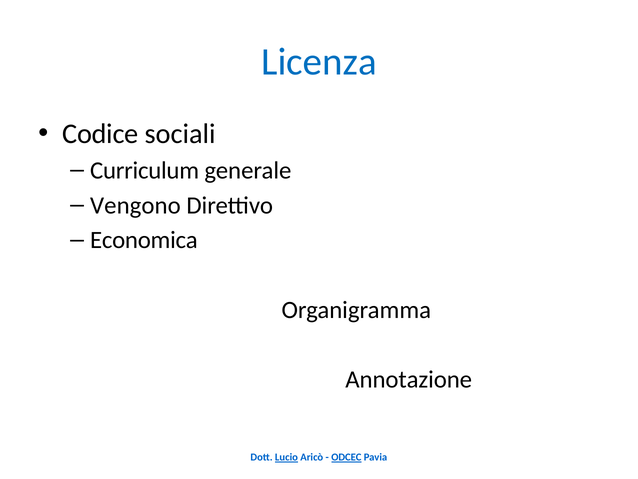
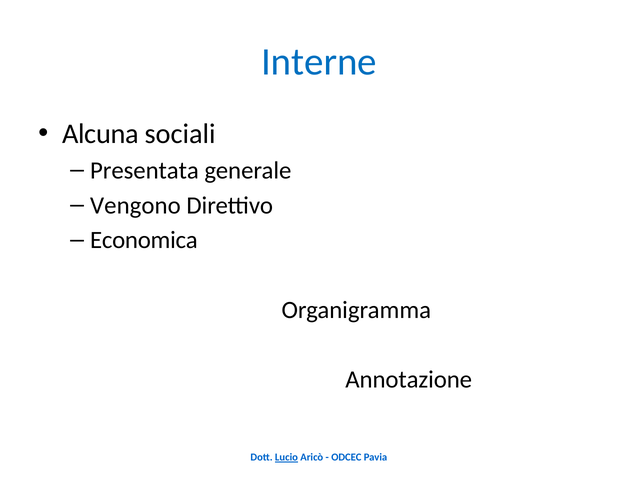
Licenza: Licenza -> Interne
Codice: Codice -> Alcuna
Curriculum: Curriculum -> Presentata
ODCEC underline: present -> none
